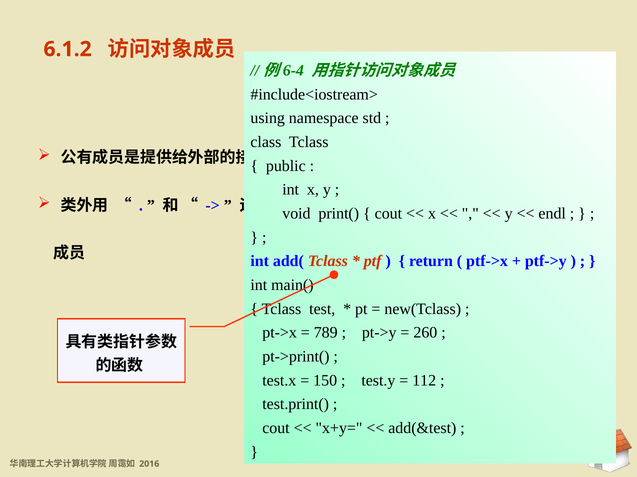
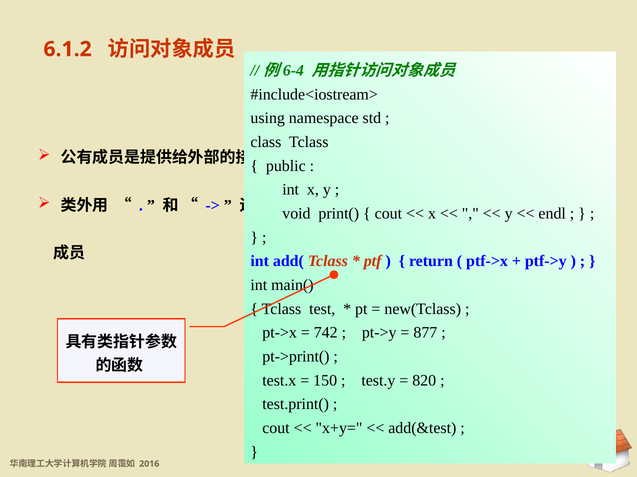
789: 789 -> 742
260: 260 -> 877
112: 112 -> 820
